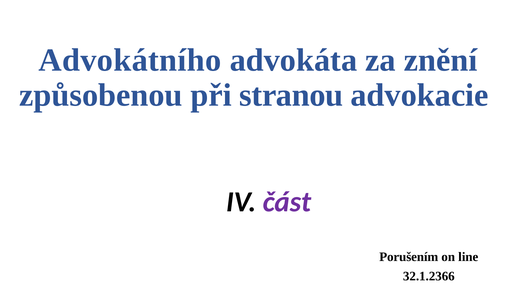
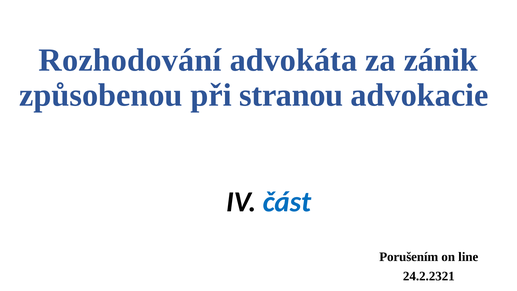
Advokátního: Advokátního -> Rozhodování
znění: znění -> zánik
část colour: purple -> blue
32.1.2366: 32.1.2366 -> 24.2.2321
